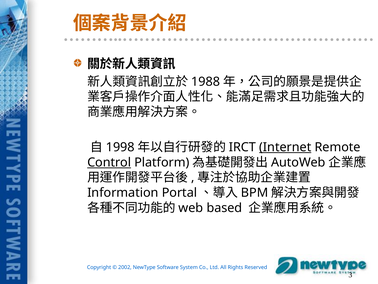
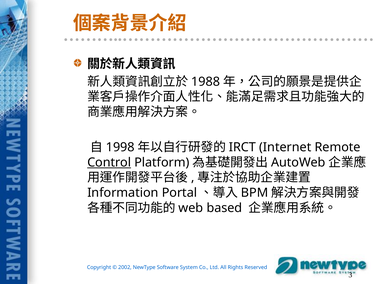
Internet underline: present -> none
